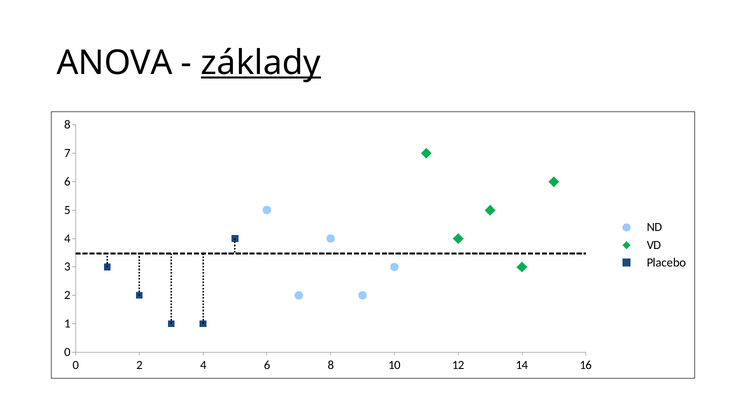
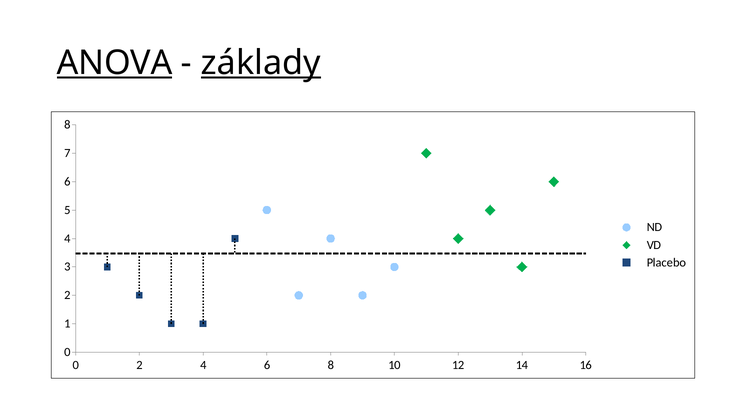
ANOVA underline: none -> present
